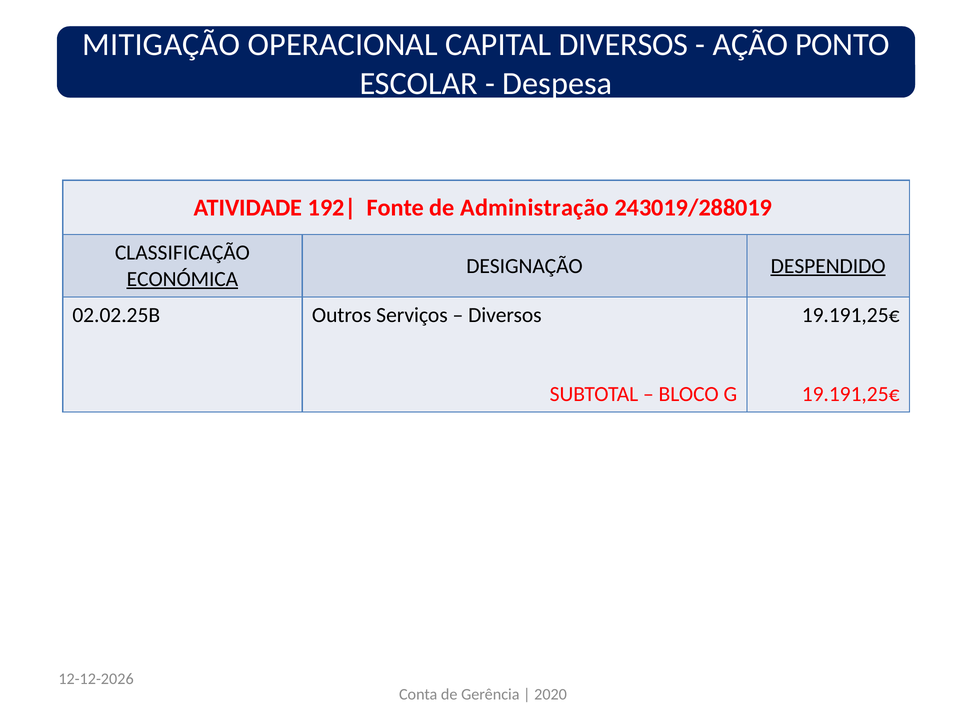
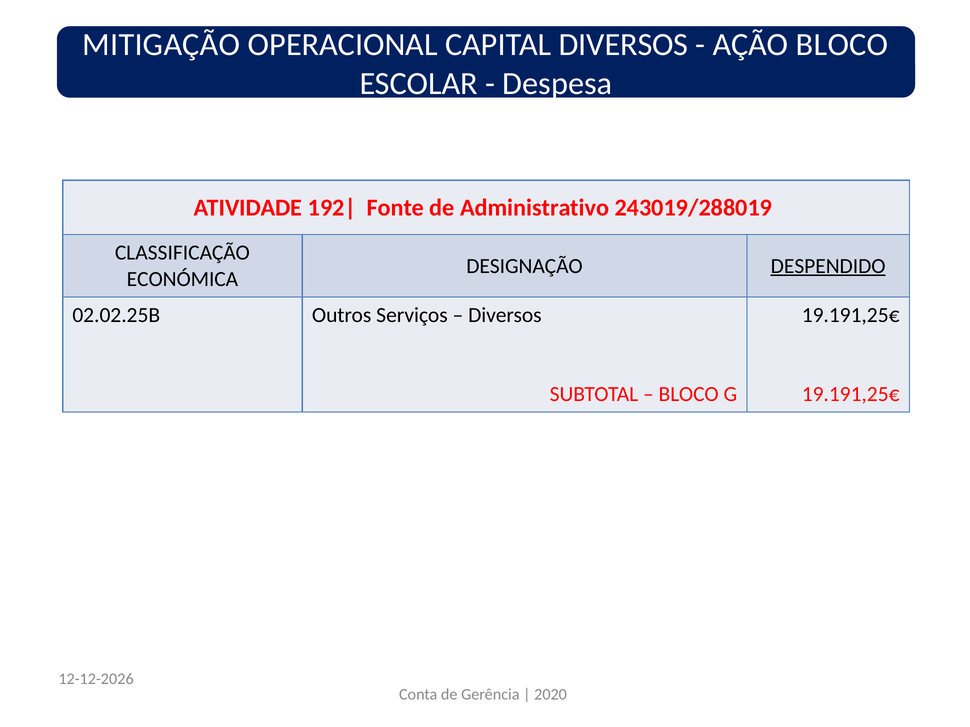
AÇÃO PONTO: PONTO -> BLOCO
Administração: Administração -> Administrativo
ECONÓMICA underline: present -> none
